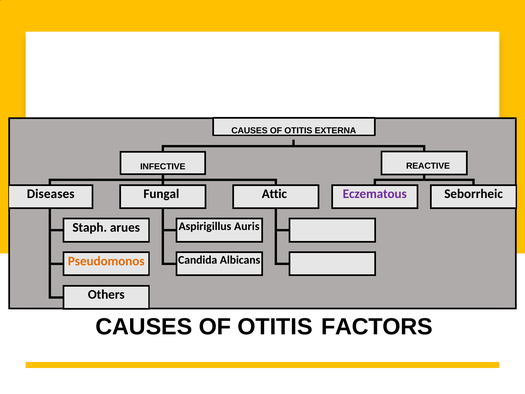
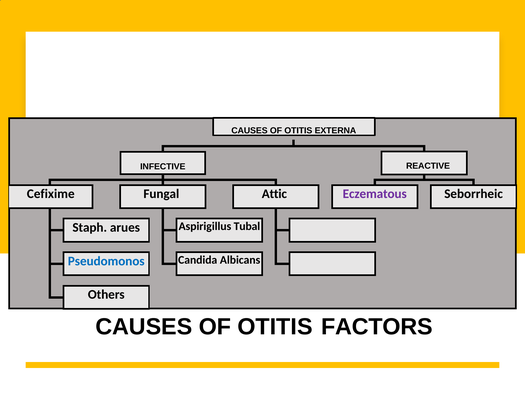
Diseases: Diseases -> Cefixime
Auris: Auris -> Tubal
Pseudomonos colour: orange -> blue
